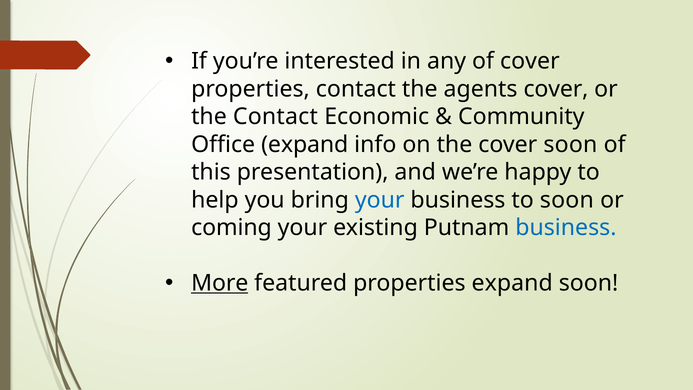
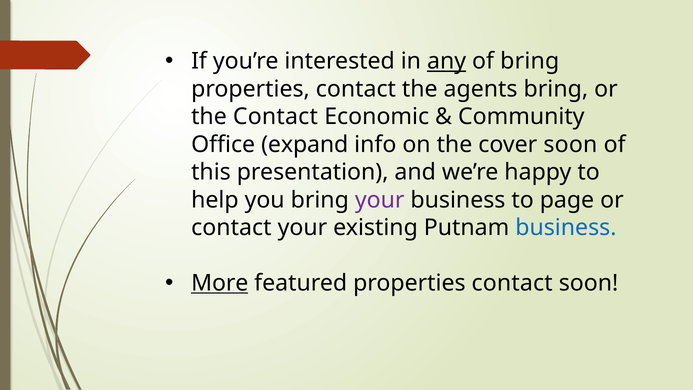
any underline: none -> present
of cover: cover -> bring
agents cover: cover -> bring
your at (380, 200) colour: blue -> purple
to soon: soon -> page
coming at (231, 228): coming -> contact
featured properties expand: expand -> contact
